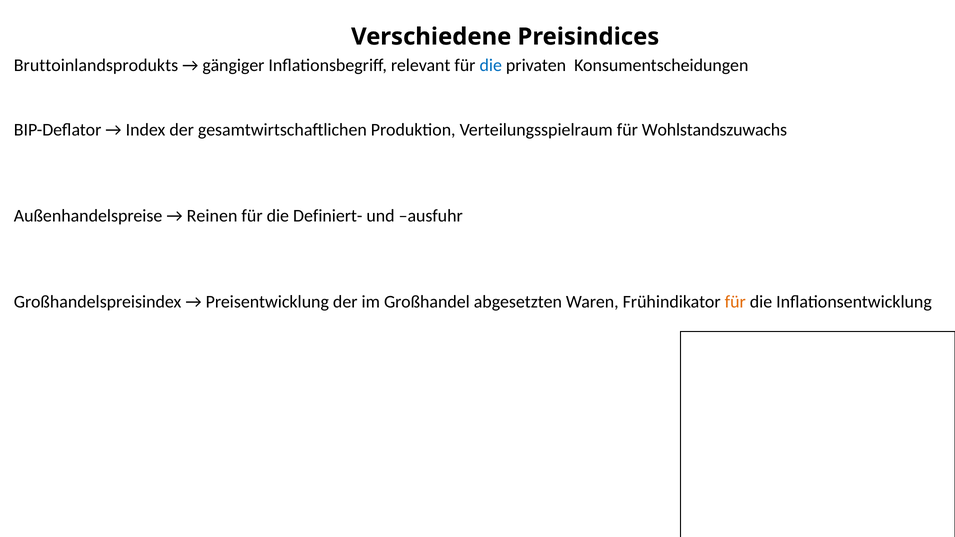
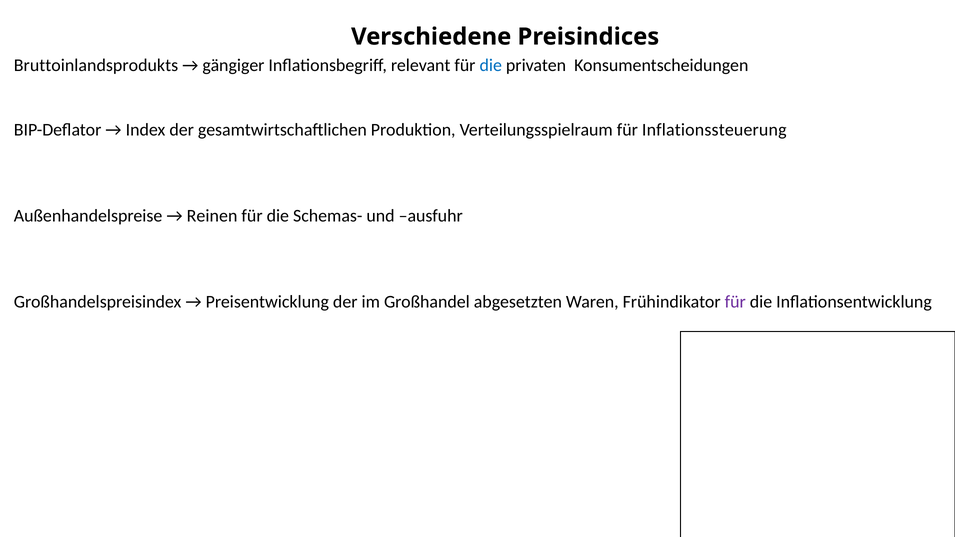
Wohlstandszuwachs: Wohlstandszuwachs -> Inflationssteuerung
Definiert-: Definiert- -> Schemas-
für at (735, 302) colour: orange -> purple
